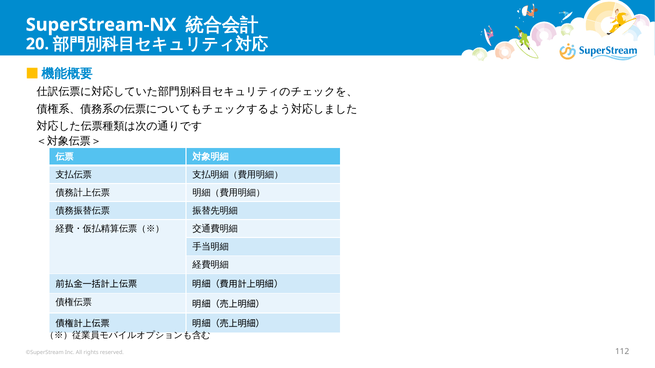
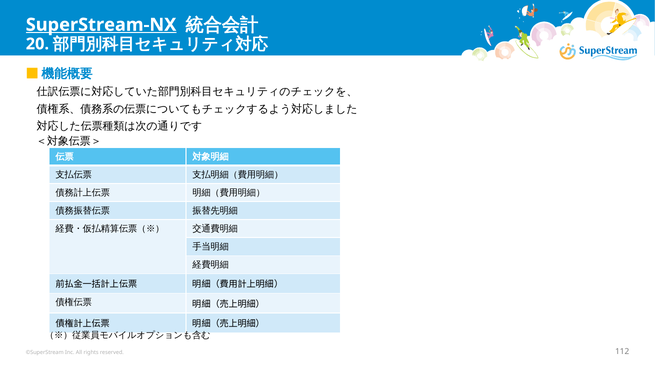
SuperStream-NX underline: none -> present
